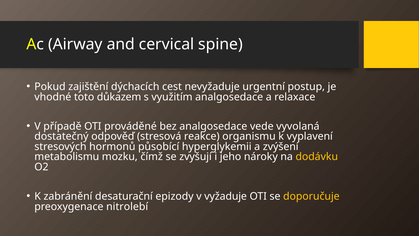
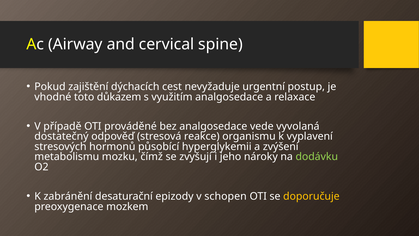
dodávku colour: yellow -> light green
vyžaduje: vyžaduje -> schopen
nitrolebí: nitrolebí -> mozkem
